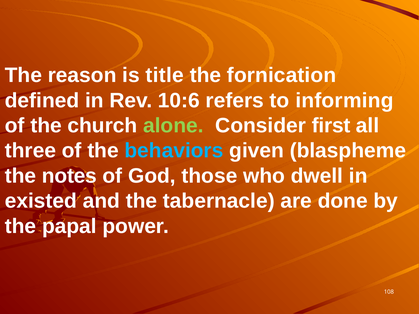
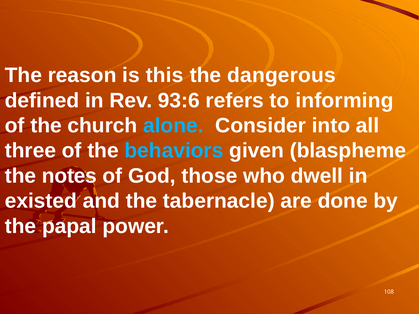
title: title -> this
fornication: fornication -> dangerous
10:6: 10:6 -> 93:6
alone colour: light green -> light blue
first: first -> into
